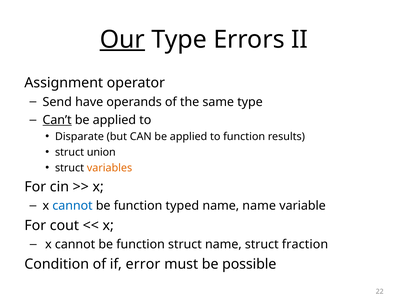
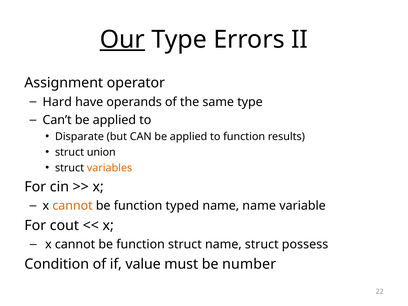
Send: Send -> Hard
Can’t underline: present -> none
cannot at (73, 206) colour: blue -> orange
fraction: fraction -> possess
error: error -> value
possible: possible -> number
